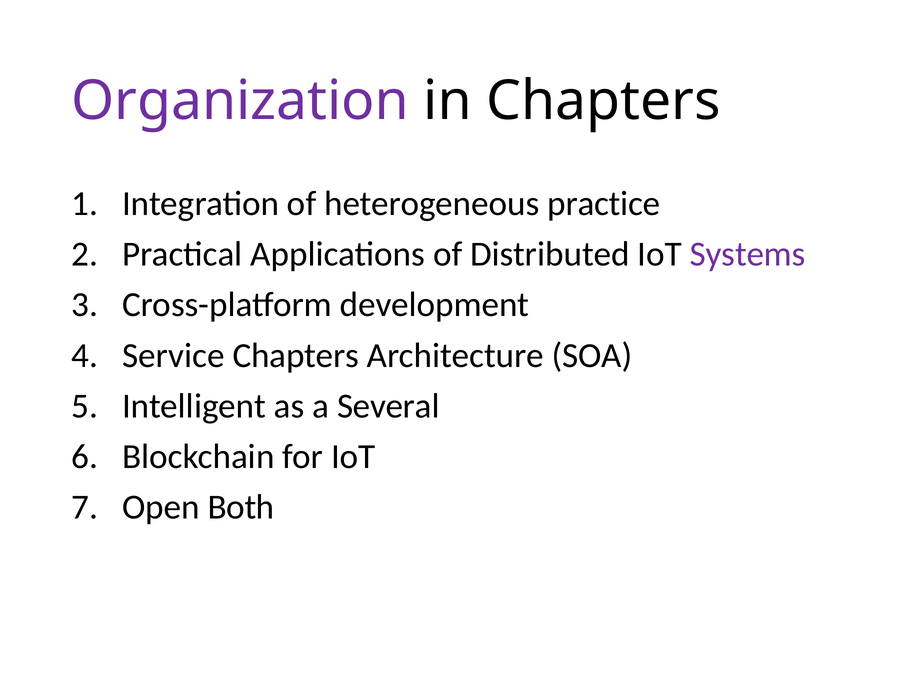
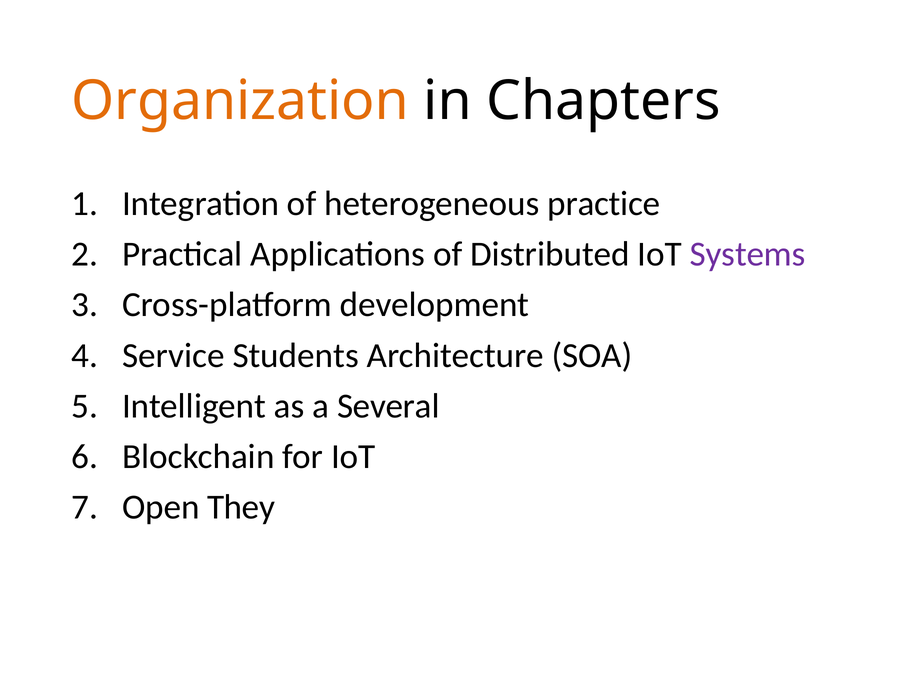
Organization colour: purple -> orange
Service Chapters: Chapters -> Students
Both: Both -> They
